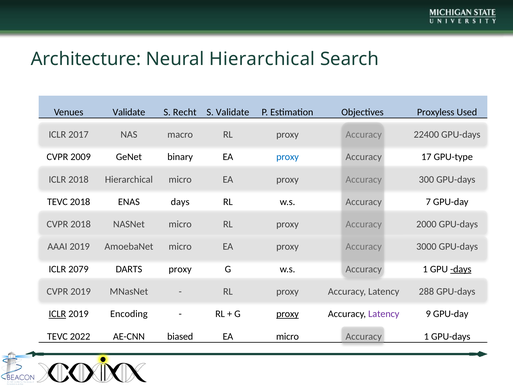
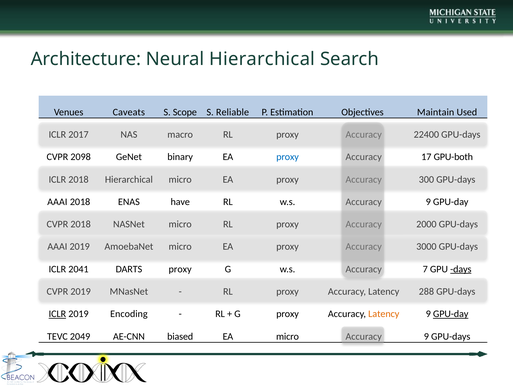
Venues Validate: Validate -> Caveats
Recht: Recht -> Scope
S Validate: Validate -> Reliable
Proxyless: Proxyless -> Maintain
2009: 2009 -> 2098
GPU-type: GPU-type -> GPU-both
TEVC at (57, 202): TEVC -> AAAI
ENAS days: days -> have
7 at (428, 202): 7 -> 9
2079: 2079 -> 2041
1 at (425, 269): 1 -> 7
proxy at (288, 314) underline: present -> none
Latency at (384, 314) colour: purple -> orange
GPU-day at (451, 314) underline: none -> present
2022: 2022 -> 2049
1 at (426, 336): 1 -> 9
